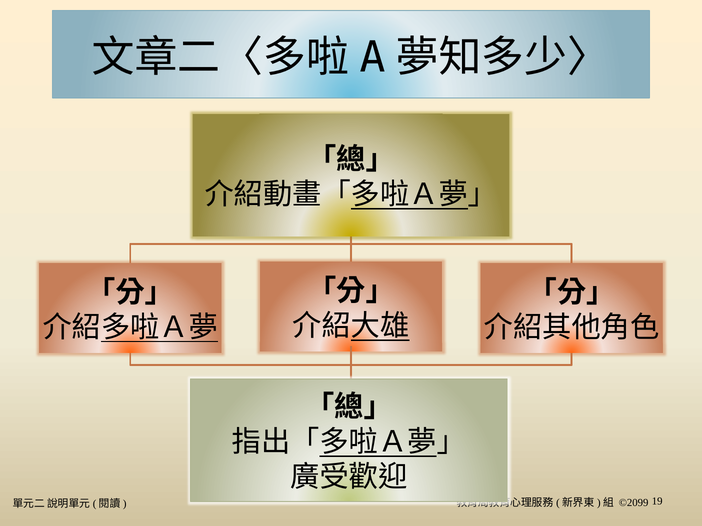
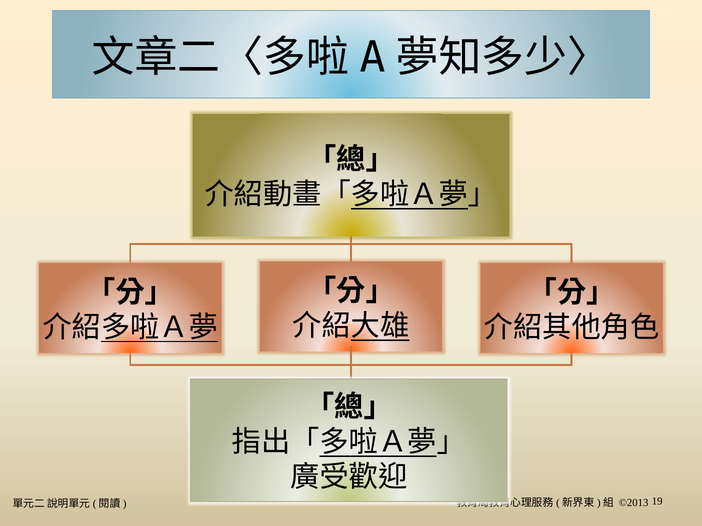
©2099: ©2099 -> ©2013
